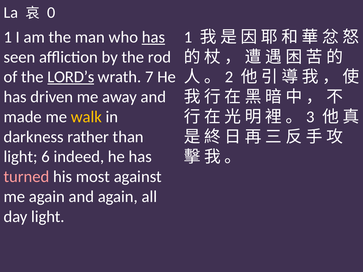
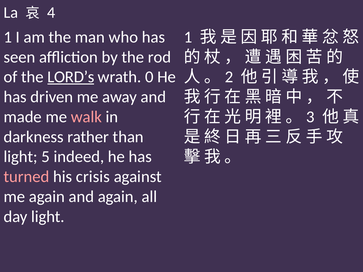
0: 0 -> 4
has at (153, 37) underline: present -> none
7: 7 -> 0
walk colour: yellow -> pink
6: 6 -> 5
most: most -> crisis
